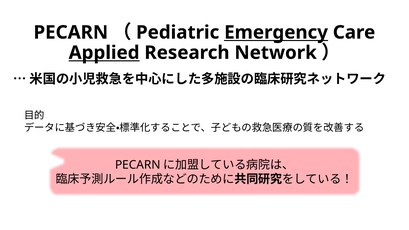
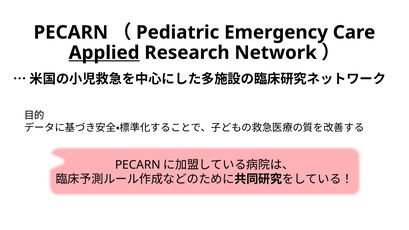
Emergency underline: present -> none
